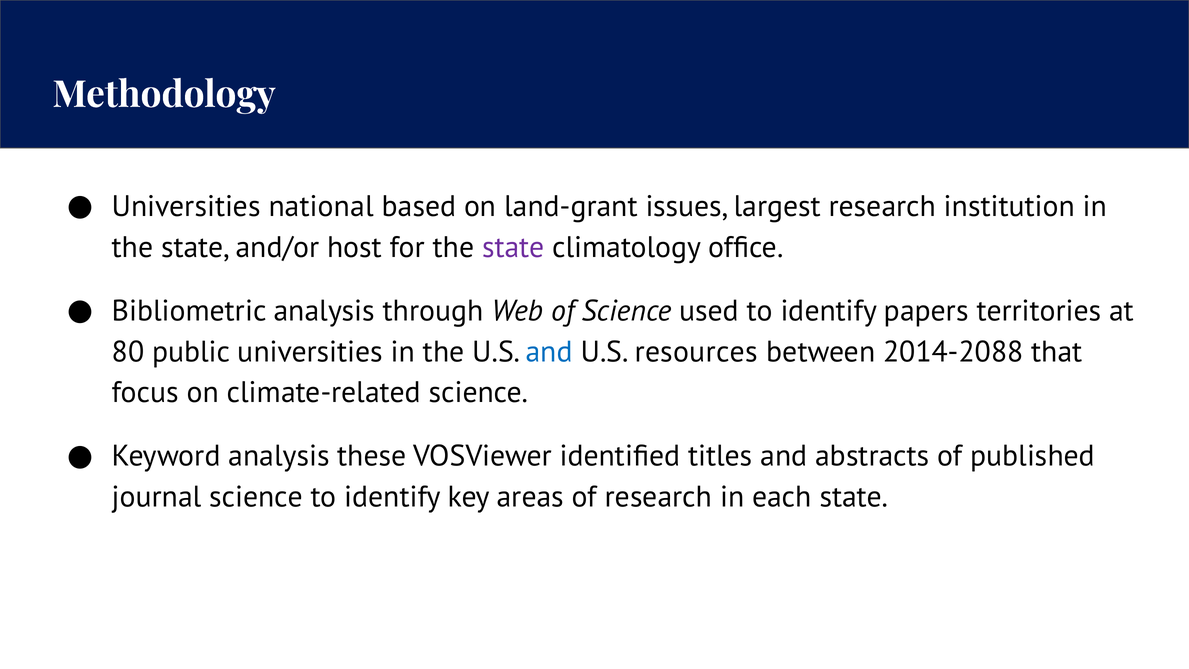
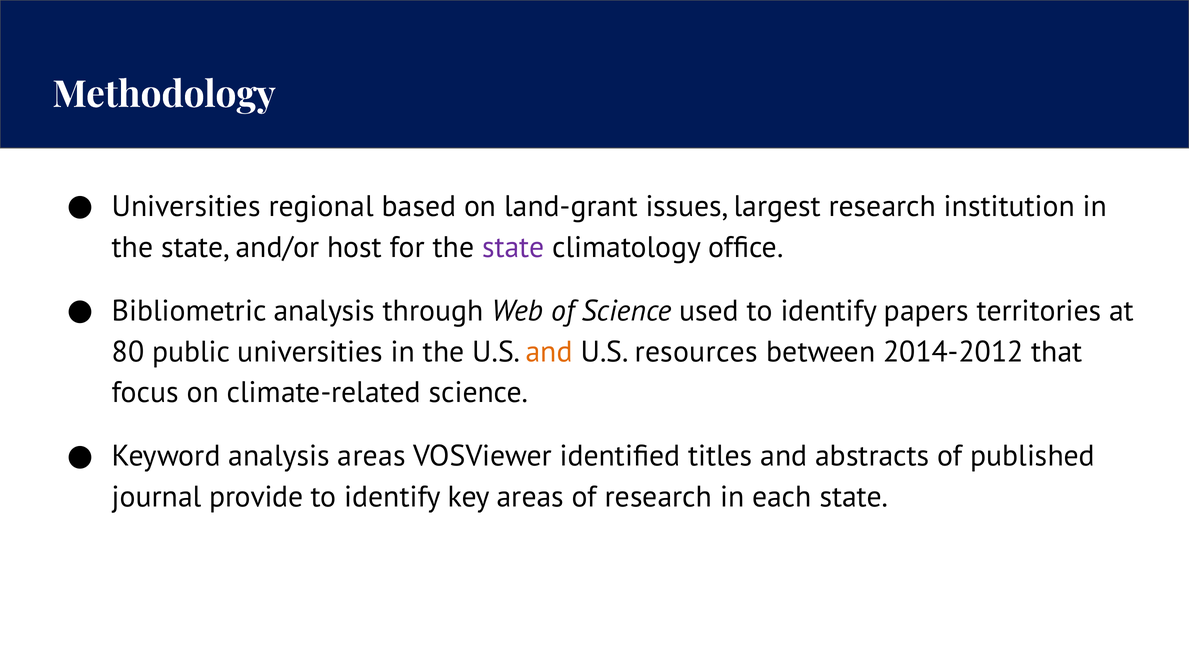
national: national -> regional
and at (549, 352) colour: blue -> orange
2014-2088: 2014-2088 -> 2014-2012
analysis these: these -> areas
journal science: science -> provide
